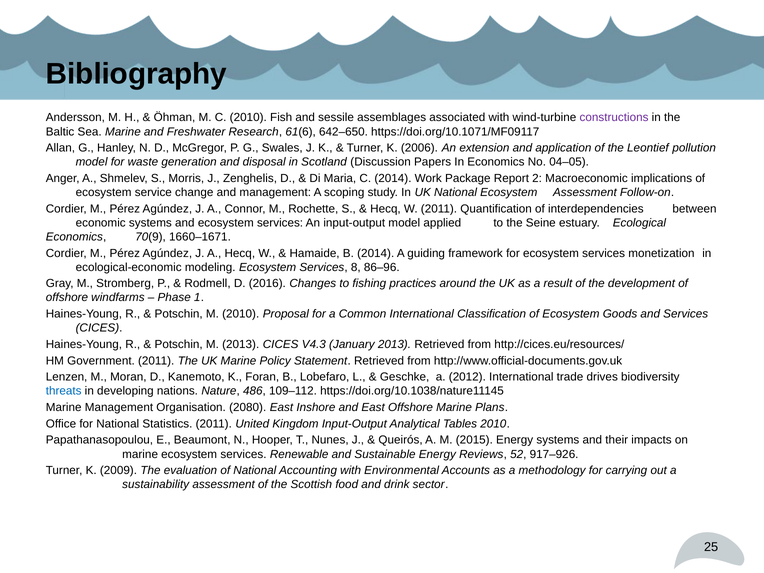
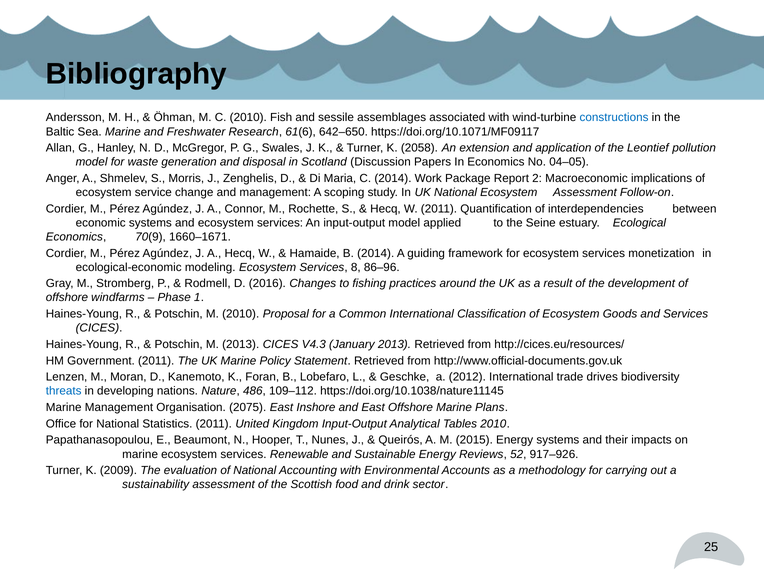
constructions colour: purple -> blue
2006: 2006 -> 2058
2080: 2080 -> 2075
